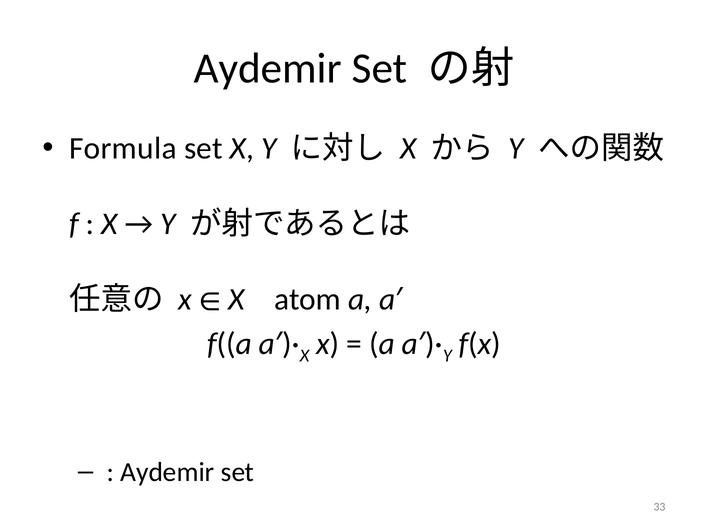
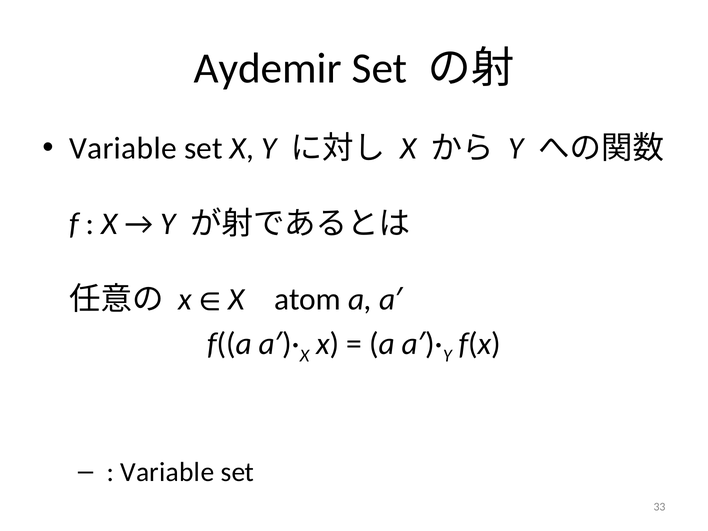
Formula at (123, 149): Formula -> Variable
Aydemir at (167, 472): Aydemir -> Variable
